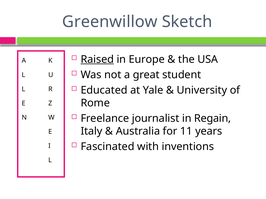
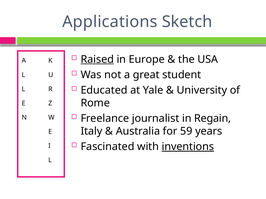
Greenwillow: Greenwillow -> Applications
11: 11 -> 59
inventions underline: none -> present
